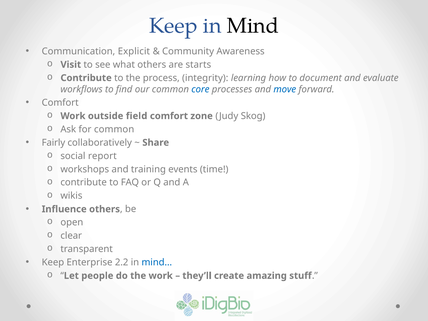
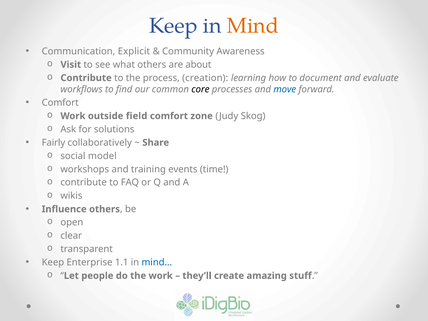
Mind colour: black -> orange
starts: starts -> about
integrity: integrity -> creation
core colour: blue -> black
for common: common -> solutions
report: report -> model
2.2: 2.2 -> 1.1
